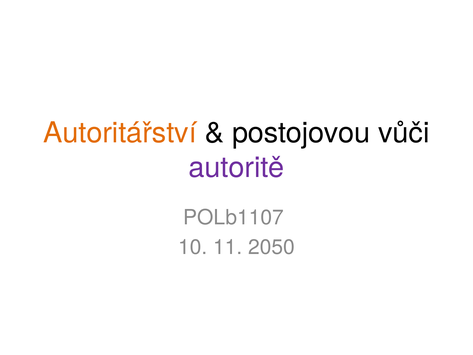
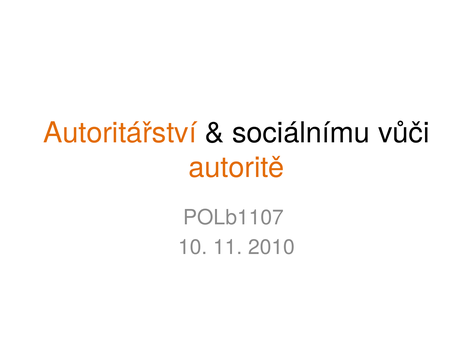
postojovou: postojovou -> sociálnímu
autoritě colour: purple -> orange
2050: 2050 -> 2010
